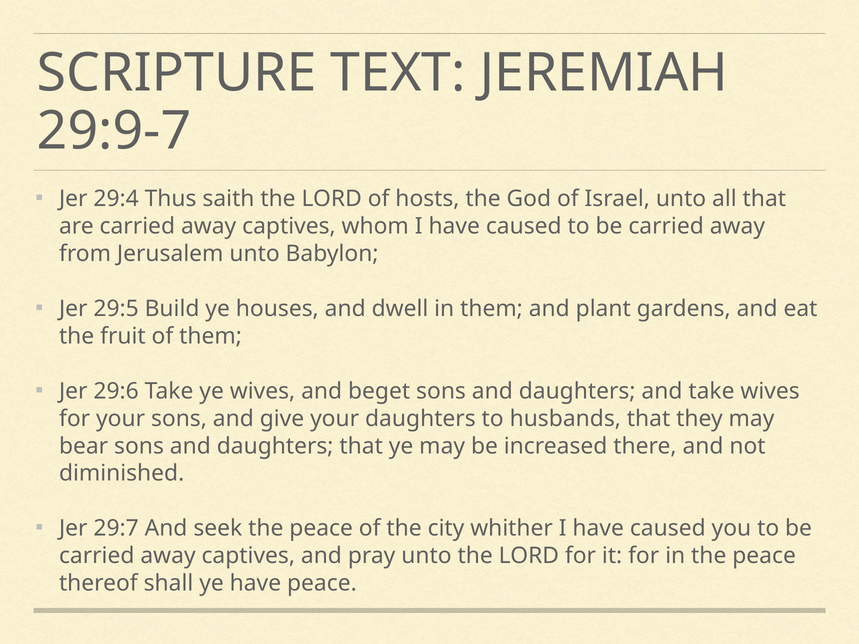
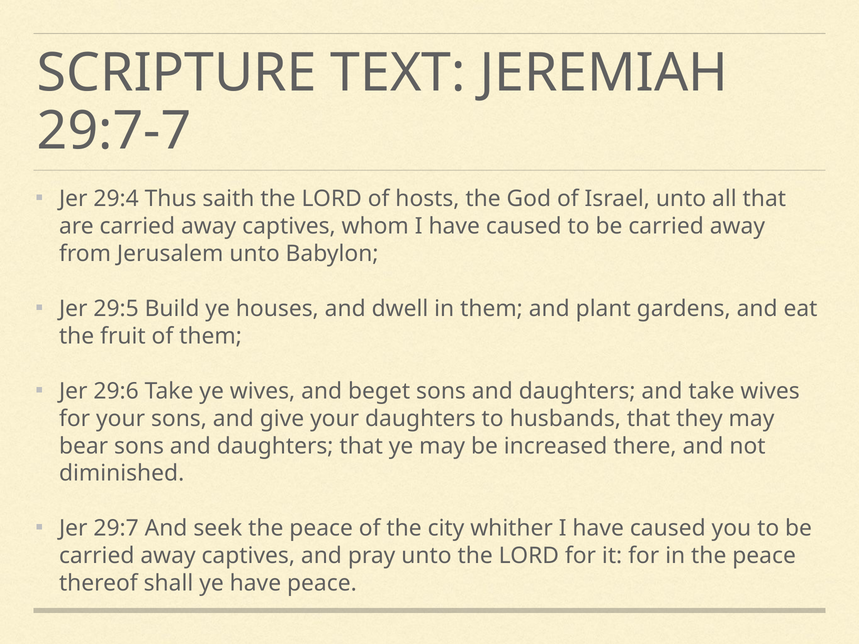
29:9-7: 29:9-7 -> 29:7-7
